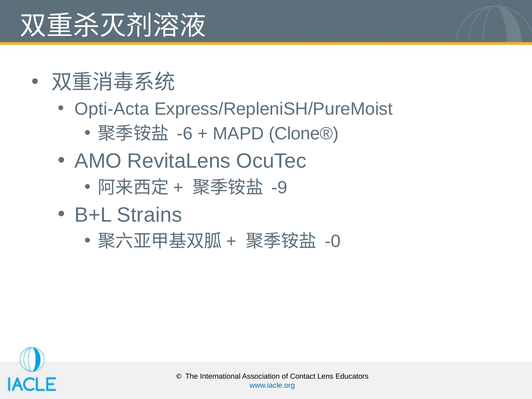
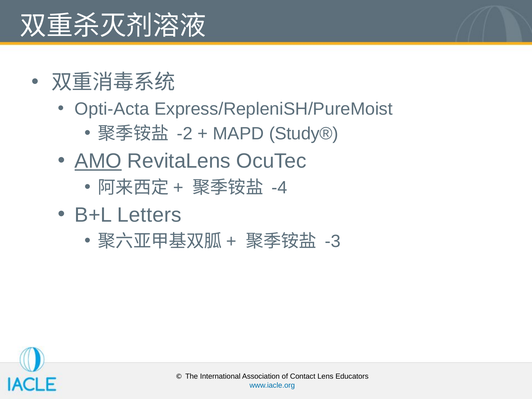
-6: -6 -> -2
Clone®: Clone® -> Study®
AMO underline: none -> present
-9: -9 -> -4
Strains: Strains -> Letters
-0: -0 -> -3
